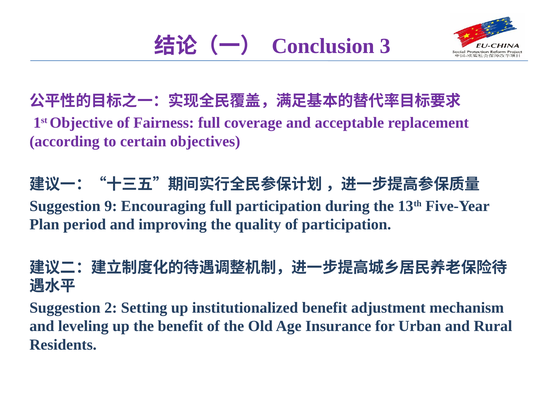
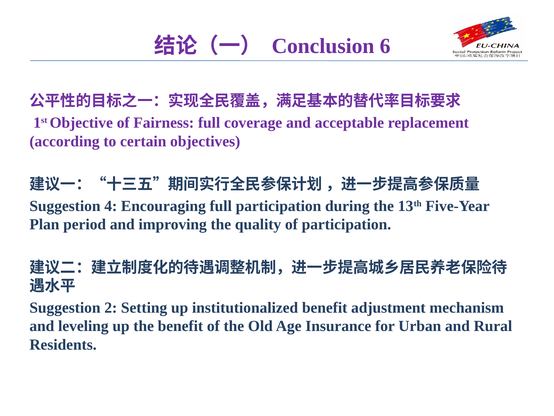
3: 3 -> 6
9: 9 -> 4
